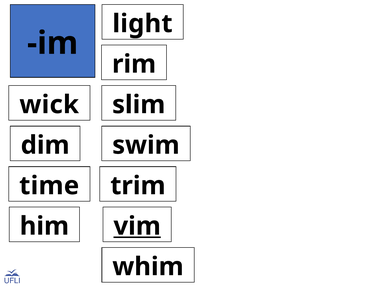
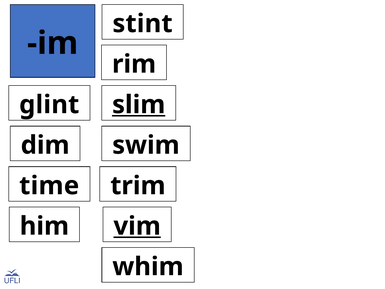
light: light -> stint
wick: wick -> glint
slim underline: none -> present
